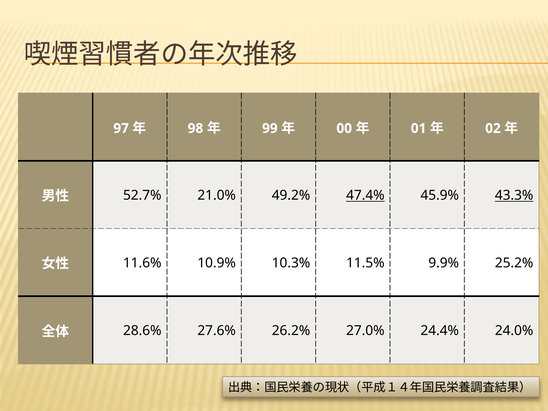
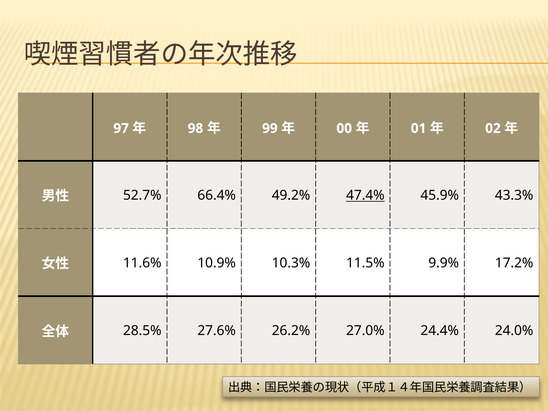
21.0%: 21.0% -> 66.4%
43.3% underline: present -> none
25.2%: 25.2% -> 17.2%
28.6%: 28.6% -> 28.5%
